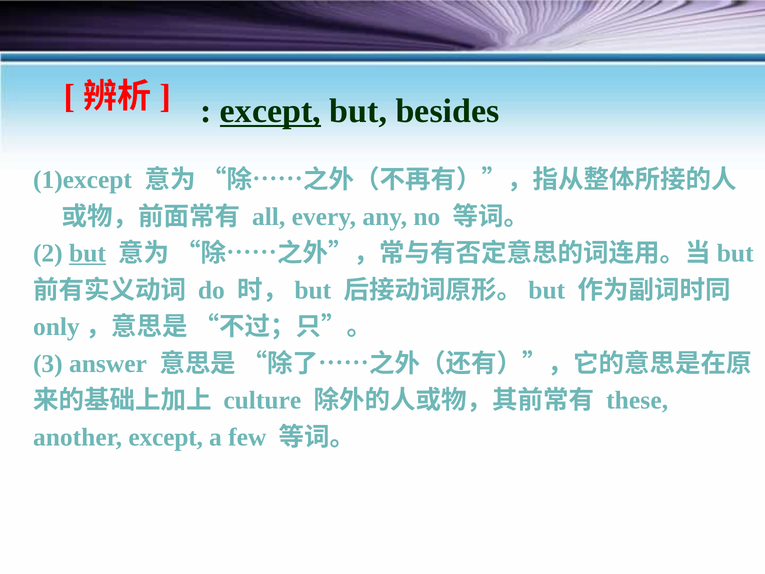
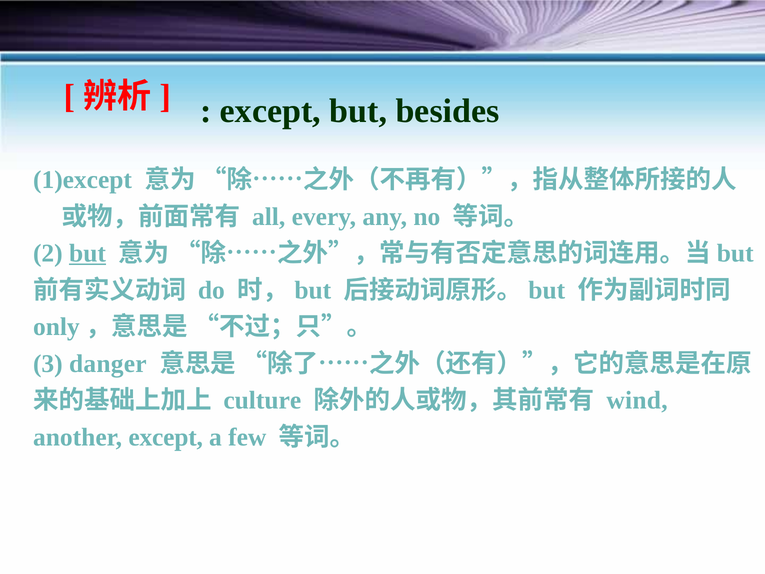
except at (270, 111) underline: present -> none
answer: answer -> danger
these: these -> wind
